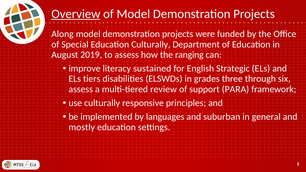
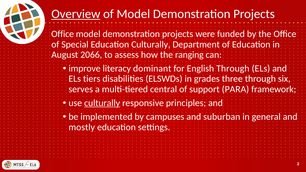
Along at (62, 34): Along -> Office
2019: 2019 -> 2066
sustained: sustained -> dominant
English Strategic: Strategic -> Through
assess at (81, 89): assess -> serves
review: review -> central
culturally at (102, 103) underline: none -> present
languages: languages -> campuses
